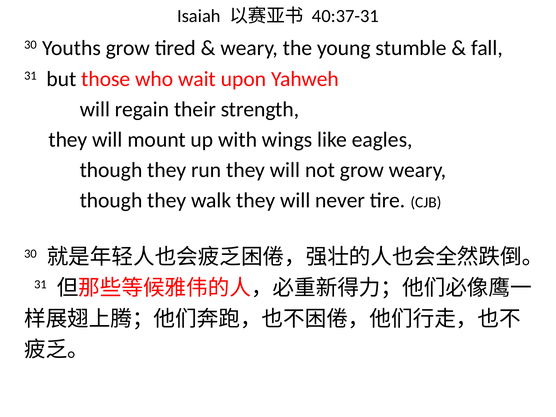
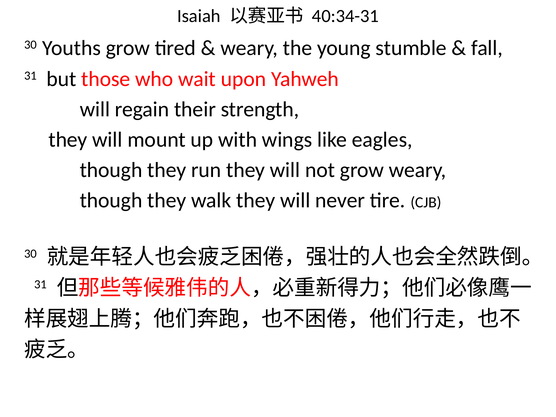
40:37-31: 40:37-31 -> 40:34-31
